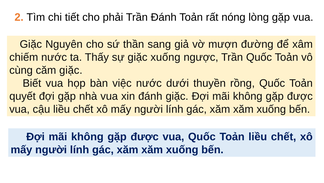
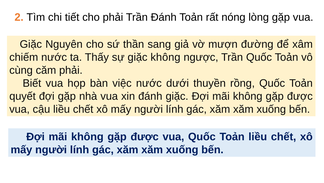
giặc xuống: xuống -> không
căm giặc: giặc -> phải
